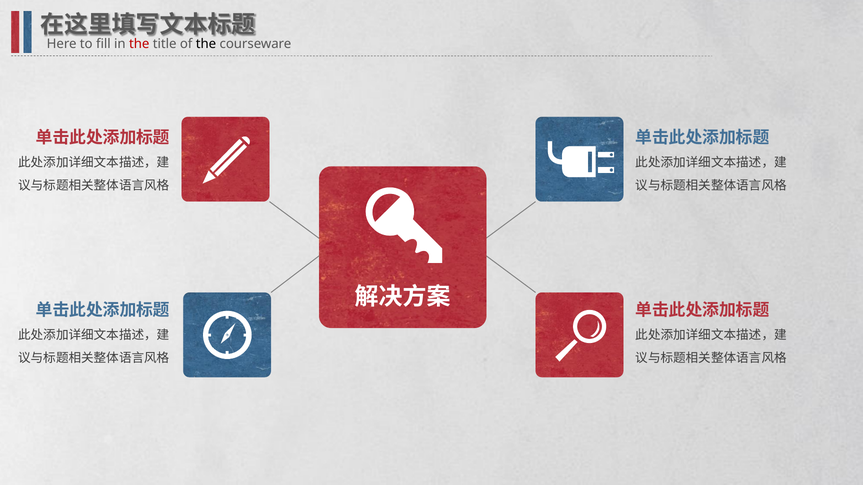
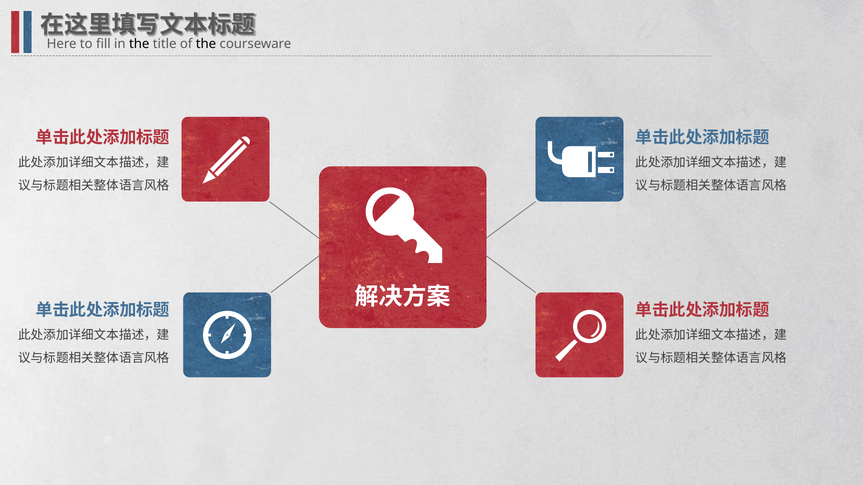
the at (139, 44) colour: red -> black
